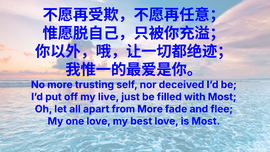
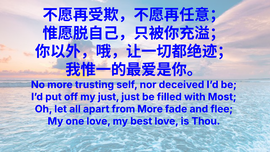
my live: live -> just
is Most: Most -> Thou
